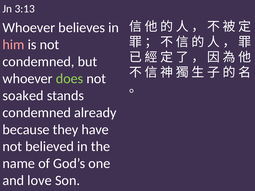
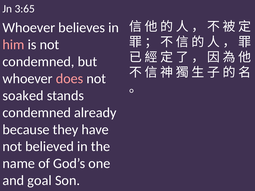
3:13: 3:13 -> 3:65
does colour: light green -> pink
love: love -> goal
